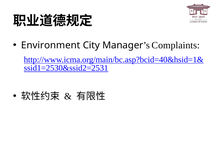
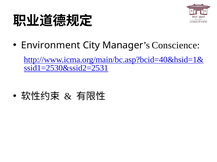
Complaints: Complaints -> Conscience
